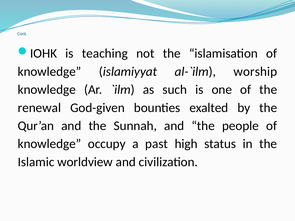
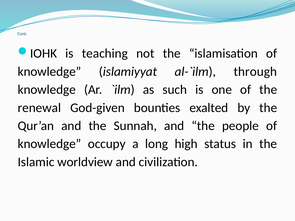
worship: worship -> through
past: past -> long
